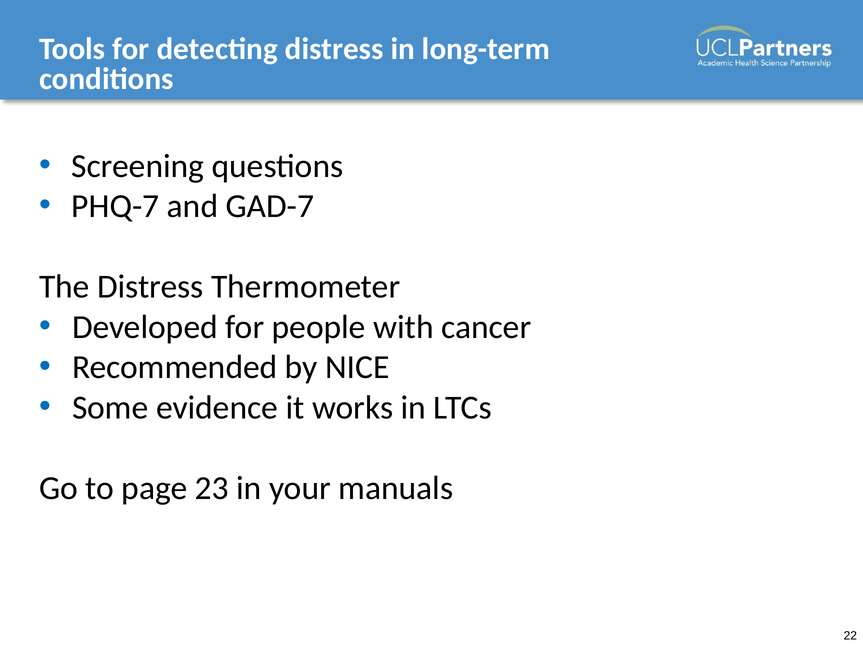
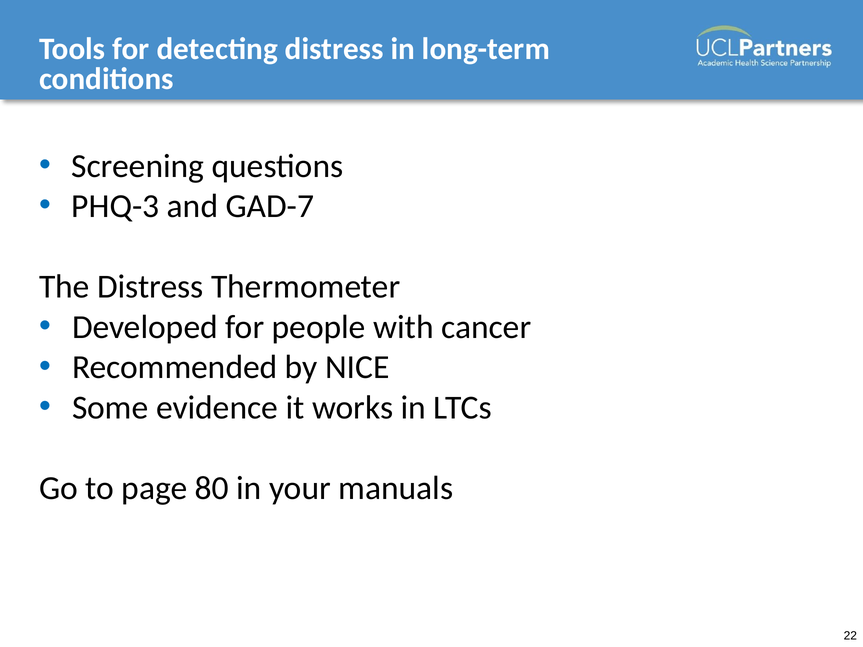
PHQ-7: PHQ-7 -> PHQ-3
23: 23 -> 80
